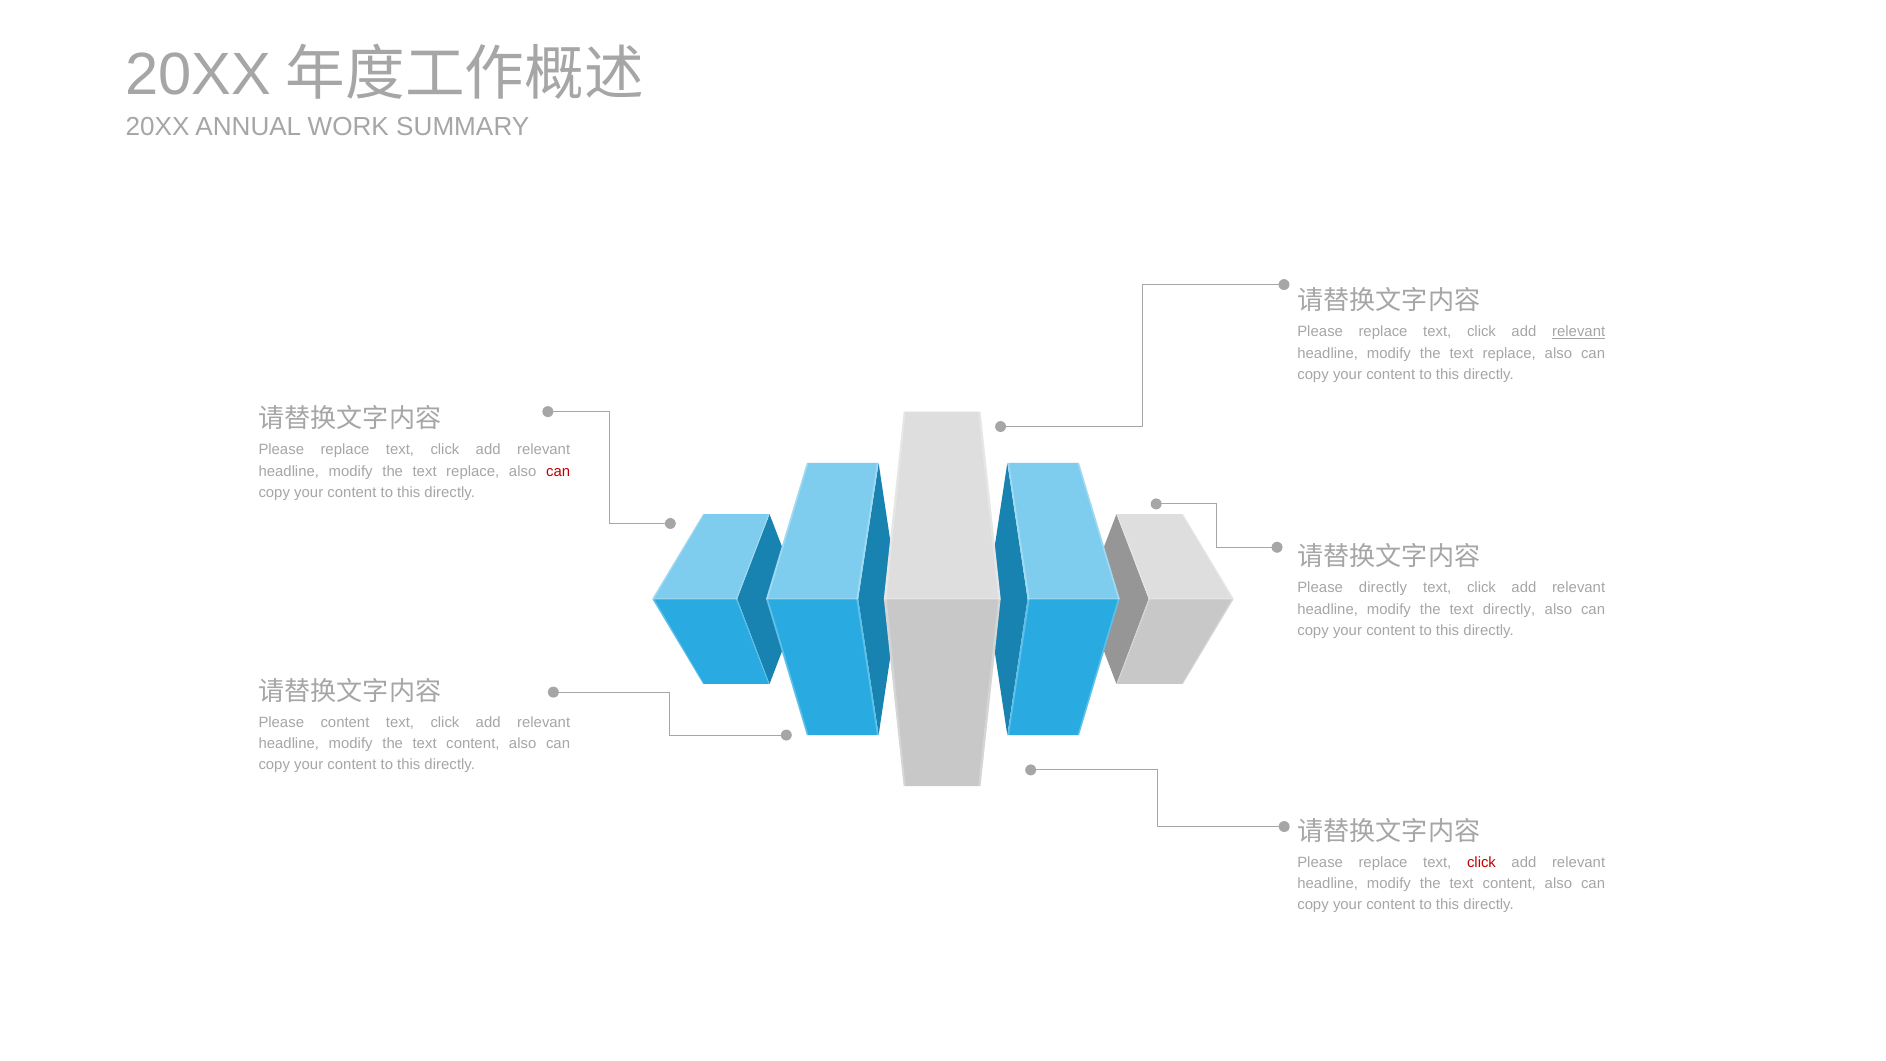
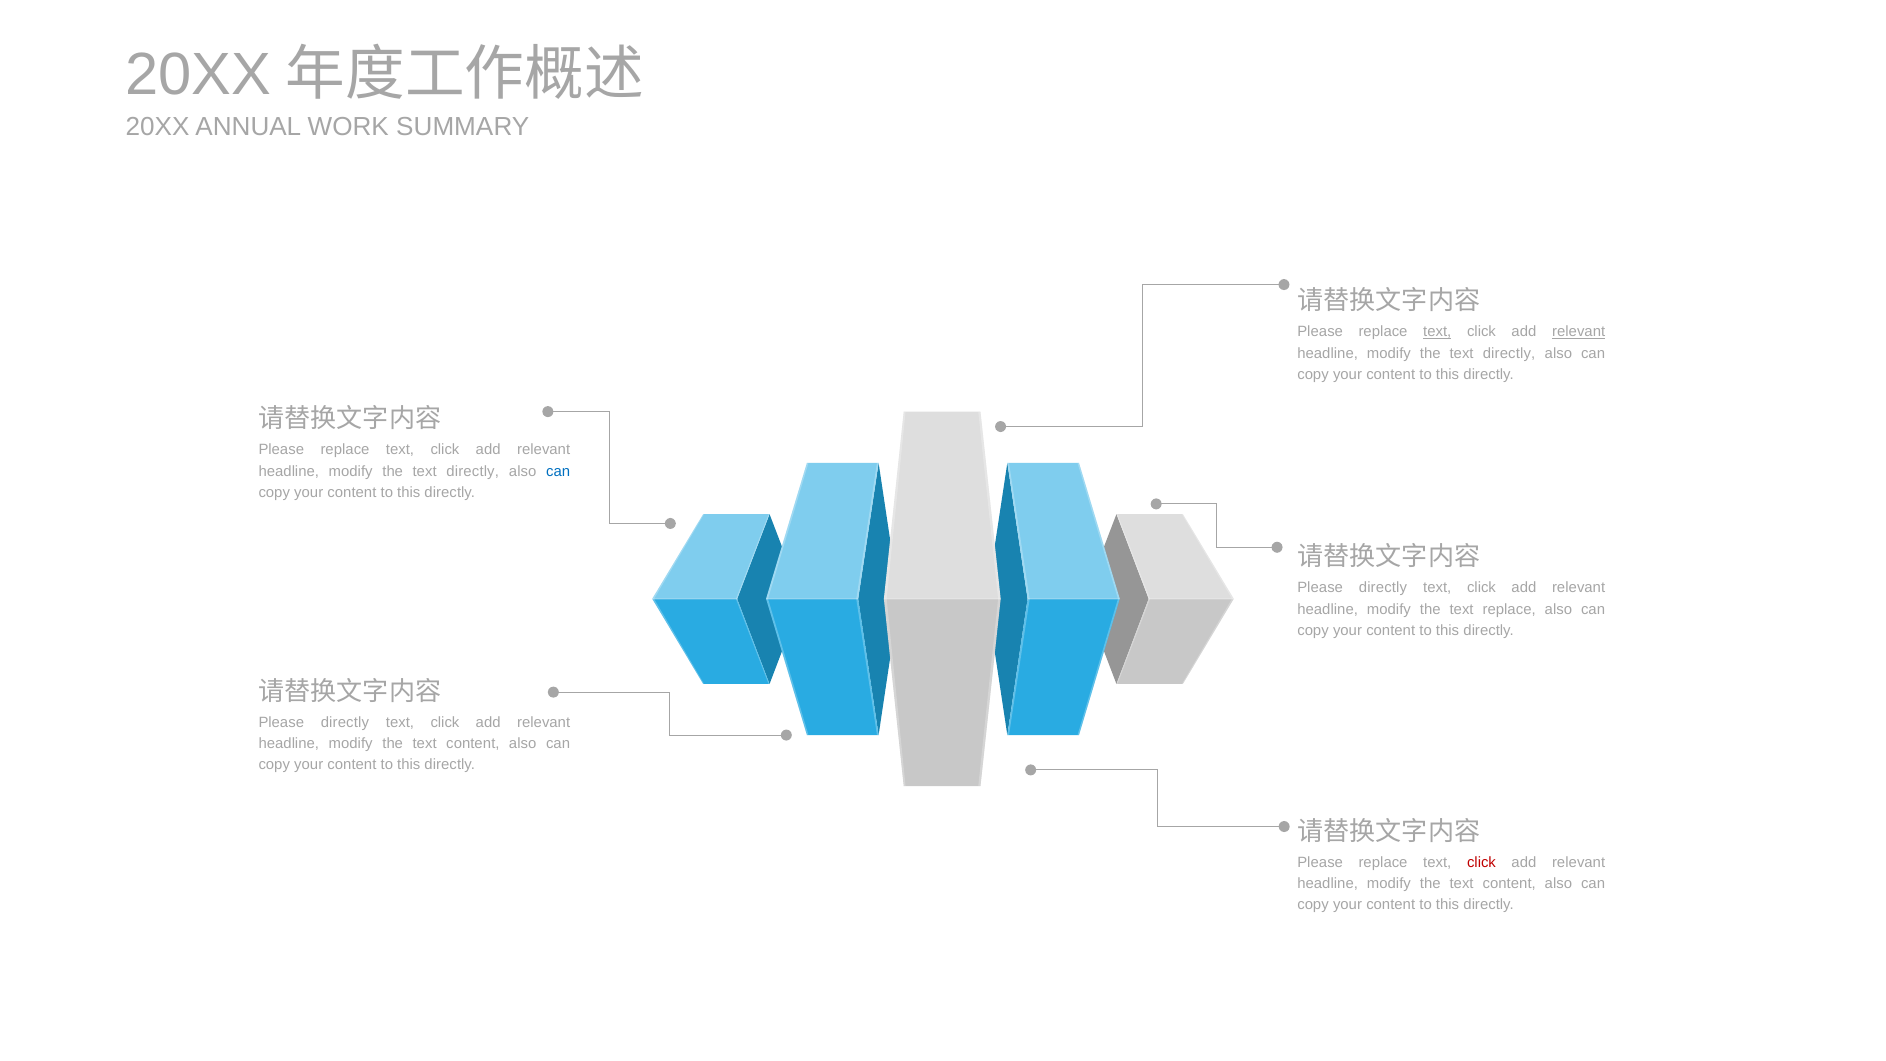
text at (1437, 332) underline: none -> present
replace at (1509, 353): replace -> directly
replace at (473, 471): replace -> directly
can at (558, 471) colour: red -> blue
text directly: directly -> replace
content at (345, 722): content -> directly
